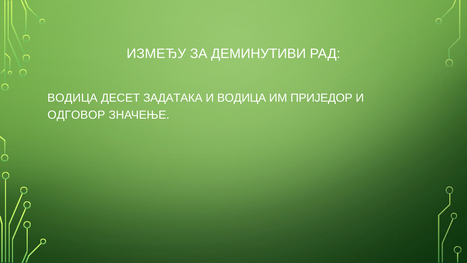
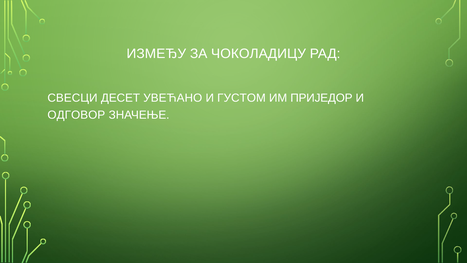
ДЕМИНУТИВИ: ДЕМИНУТИВИ -> ЧОКОЛАДИЦУ
ВОДИЦА at (72, 98): ВОДИЦА -> СВЕСЦИ
ЗАДАТАКА: ЗАДАТАКА -> УВЕЋАНО
И ВОДИЦА: ВОДИЦА -> ГУСТОМ
